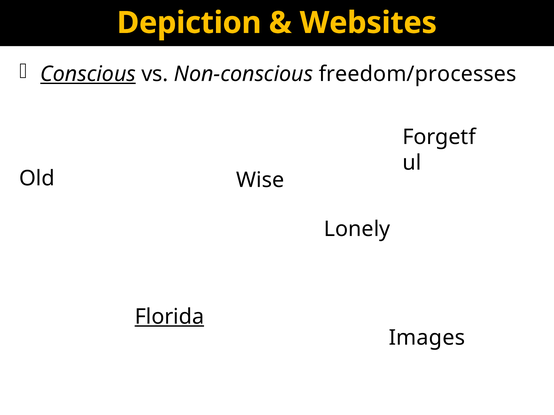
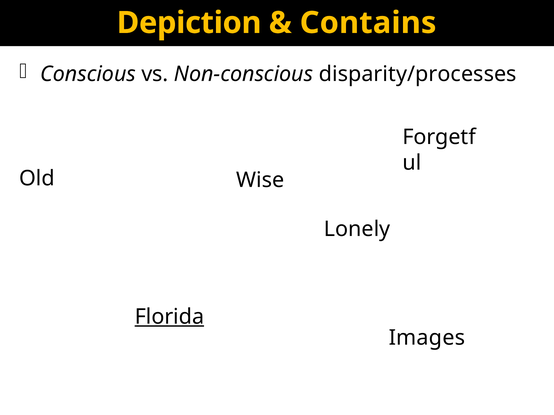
Websites: Websites -> Contains
Conscious underline: present -> none
freedom/processes: freedom/processes -> disparity/processes
